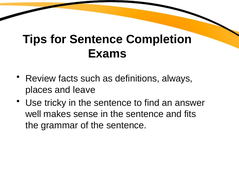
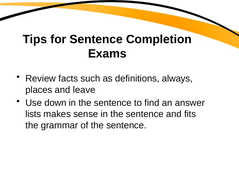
tricky: tricky -> down
well: well -> lists
